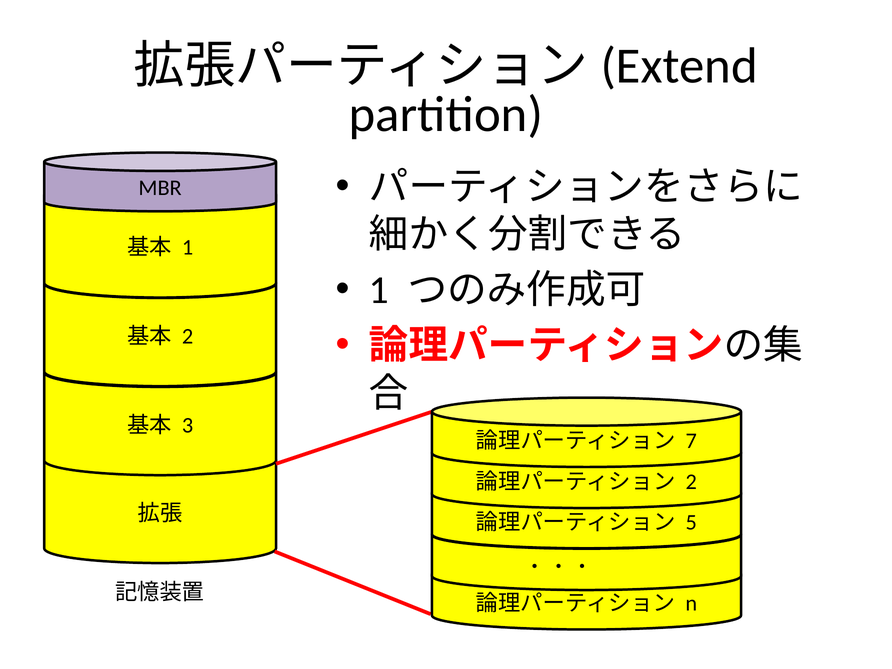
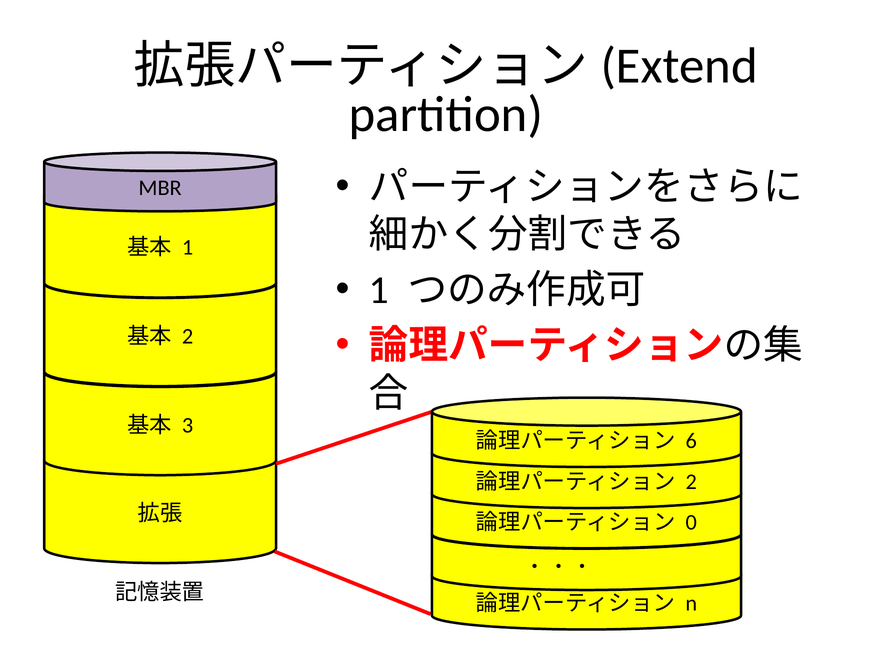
7: 7 -> 6
5: 5 -> 0
